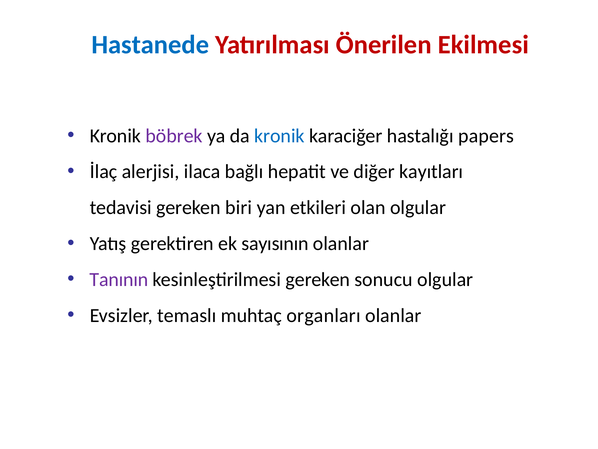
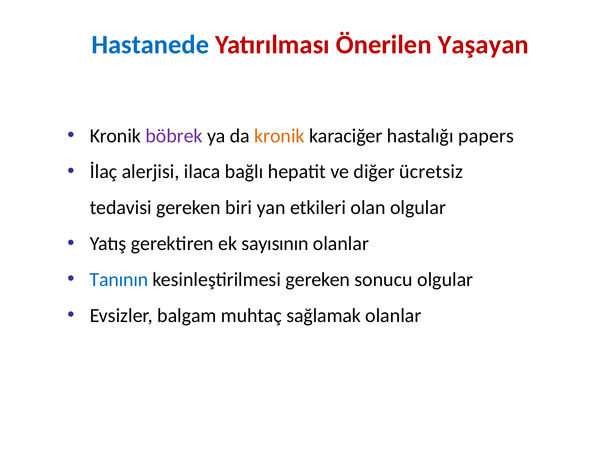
Ekilmesi: Ekilmesi -> Yaşayan
kronik at (279, 136) colour: blue -> orange
kayıtları: kayıtları -> ücretsiz
Tanının colour: purple -> blue
temaslı: temaslı -> balgam
organları: organları -> sağlamak
